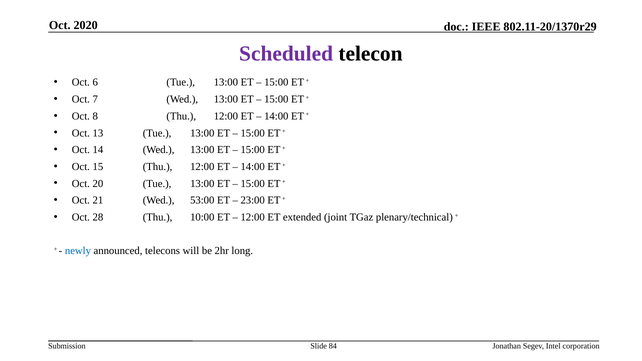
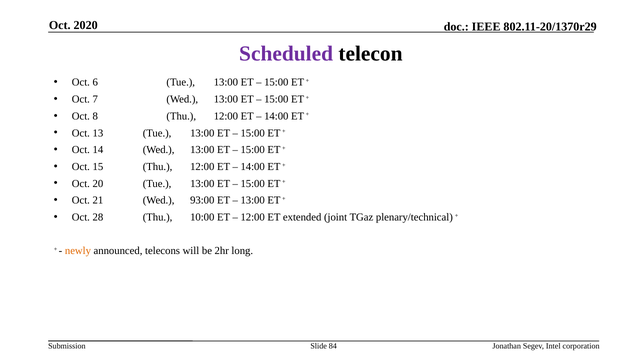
53:00: 53:00 -> 93:00
23:00 at (253, 200): 23:00 -> 13:00
newly colour: blue -> orange
